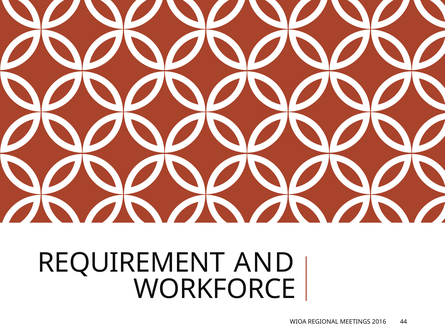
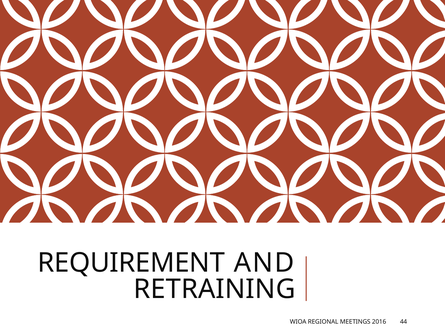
WORKFORCE: WORKFORCE -> RETRAINING
